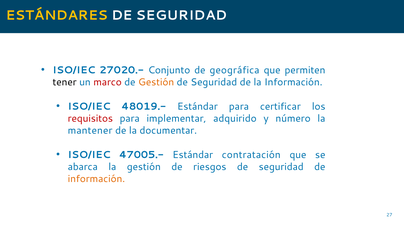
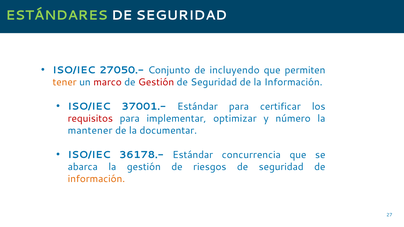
ESTÁNDARES colour: yellow -> light green
27020.-: 27020.- -> 27050.-
geográfica: geográfica -> incluyendo
tener colour: black -> orange
Gestión at (156, 82) colour: orange -> red
48019.-: 48019.- -> 37001.-
adquirido: adquirido -> optimizar
47005.-: 47005.- -> 36178.-
contratación: contratación -> concurrencia
